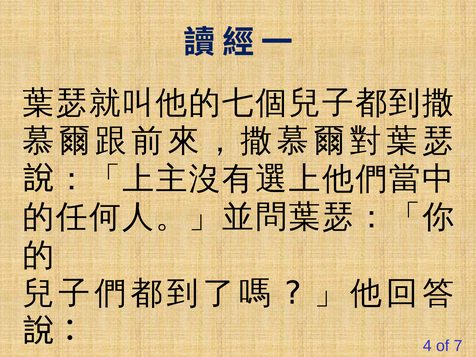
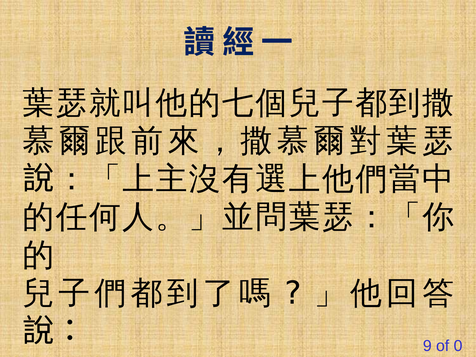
4: 4 -> 9
7: 7 -> 0
